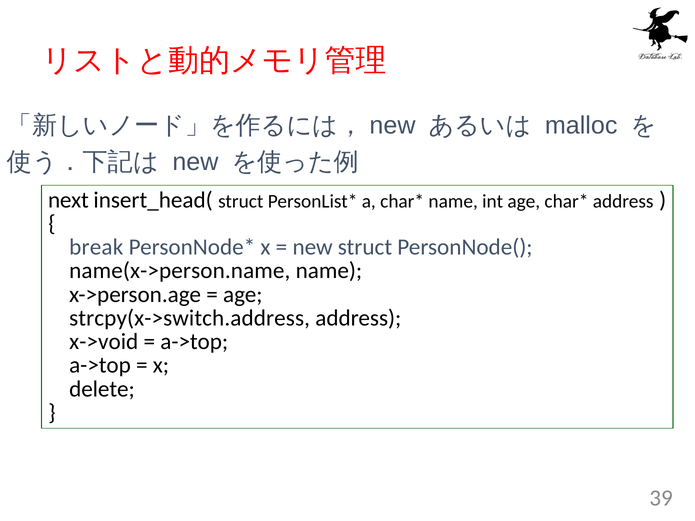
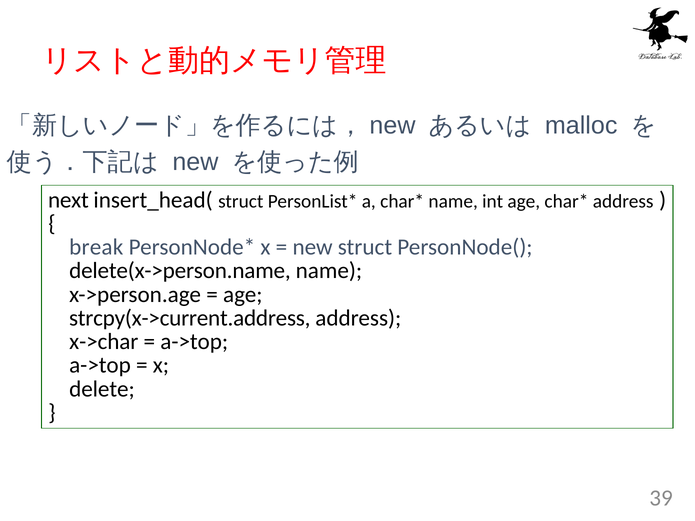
name(x->person.name: name(x->person.name -> delete(x->person.name
strcpy(x->switch.address: strcpy(x->switch.address -> strcpy(x->current.address
x->void: x->void -> x->char
